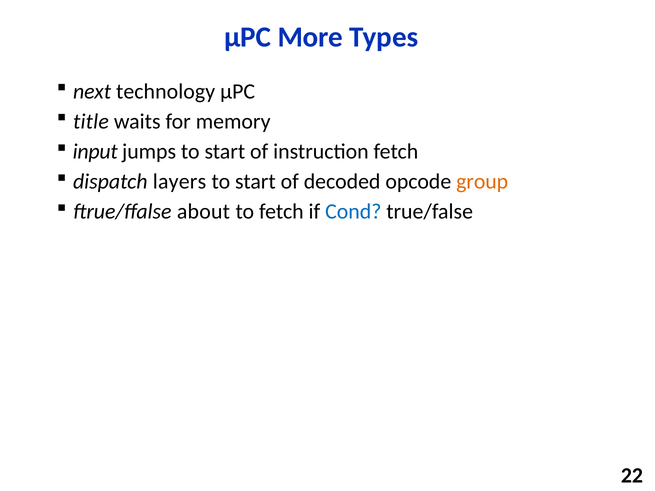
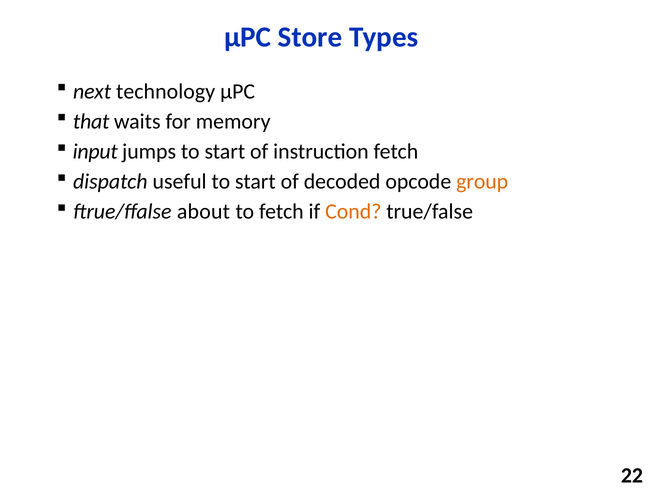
More: More -> Store
title: title -> that
layers: layers -> useful
Cond colour: blue -> orange
